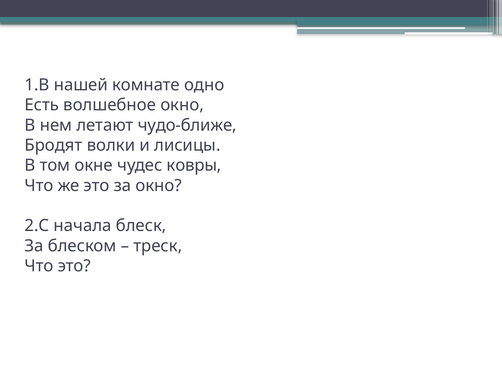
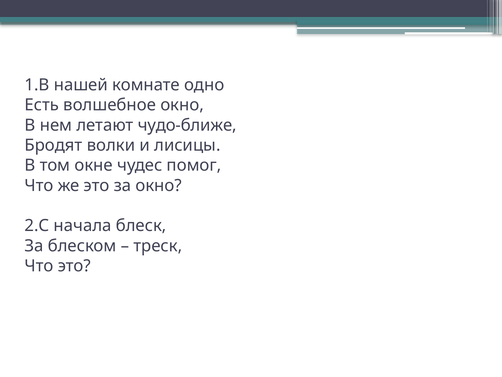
ковры: ковры -> помог
